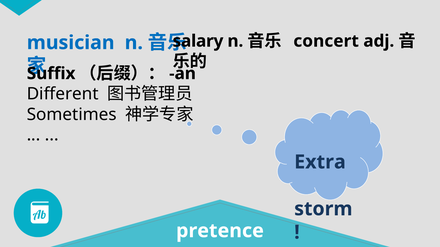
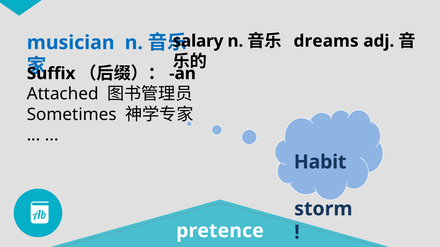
concert: concert -> dreams
Different: Different -> Attached
Extra: Extra -> Habit
